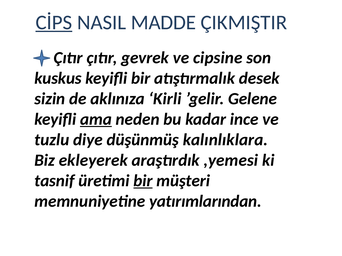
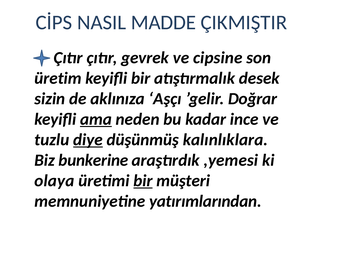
CİPS underline: present -> none
kuskus: kuskus -> üretim
Kirli: Kirli -> Aşçı
Gelene: Gelene -> Doğrar
diye underline: none -> present
ekleyerek: ekleyerek -> bunkerine
tasnif: tasnif -> olaya
